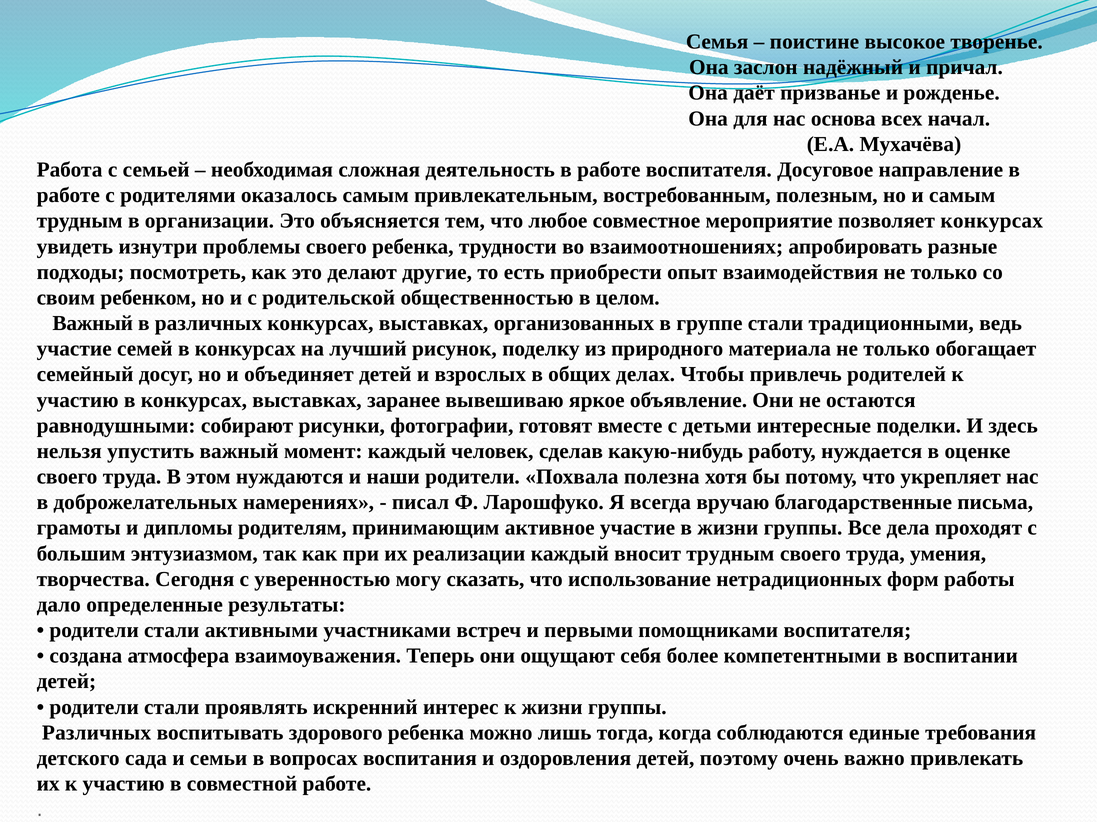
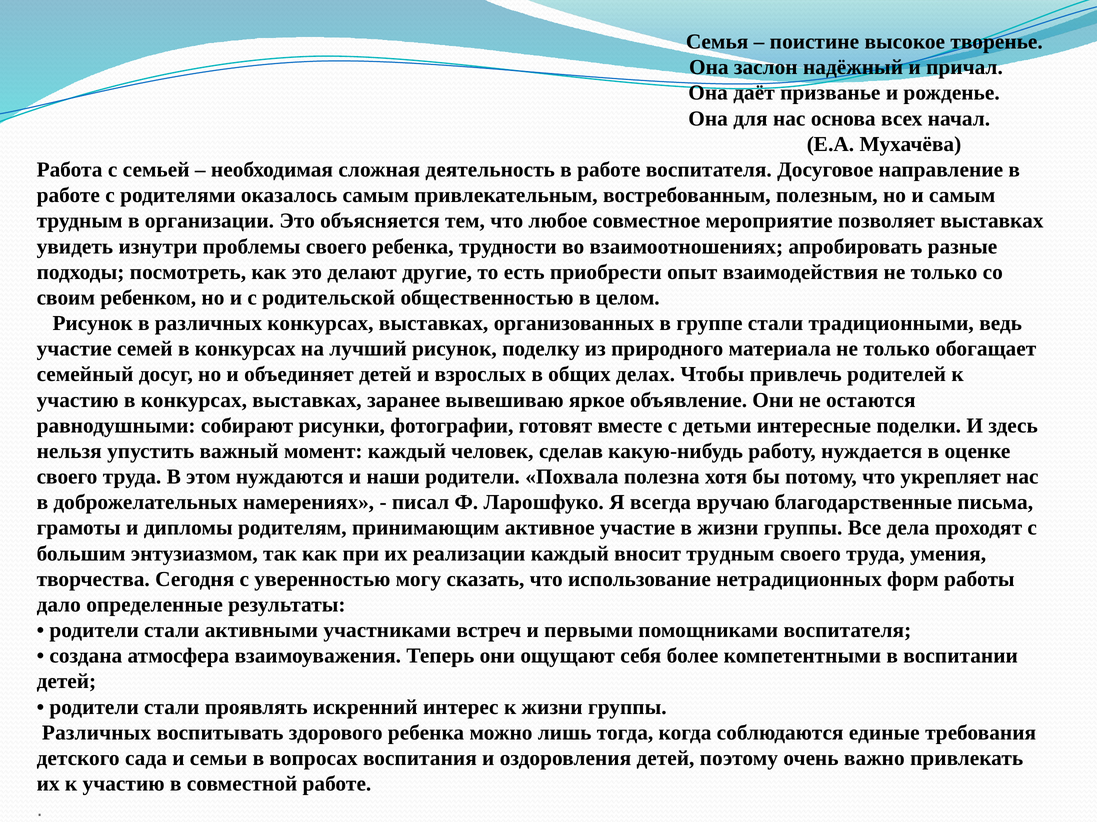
позволяет конкурсах: конкурсах -> выставках
Важный at (93, 324): Важный -> Рисунок
